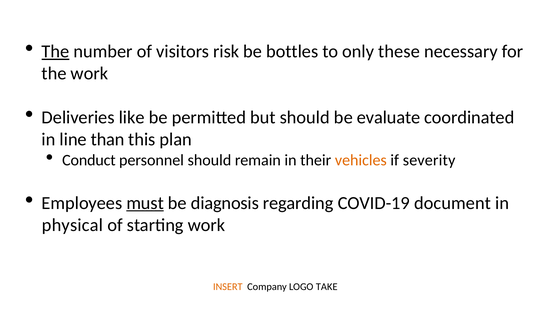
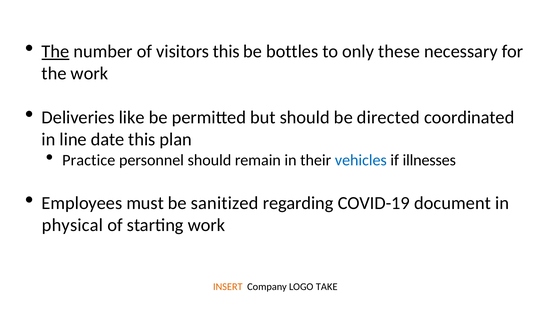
visitors risk: risk -> this
evaluate: evaluate -> directed
than: than -> date
Conduct: Conduct -> Practice
vehicles colour: orange -> blue
severity: severity -> illnesses
must underline: present -> none
diagnosis: diagnosis -> sanitized
